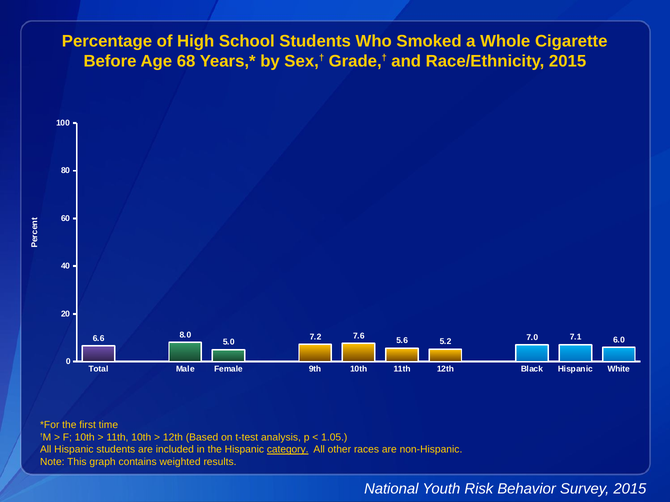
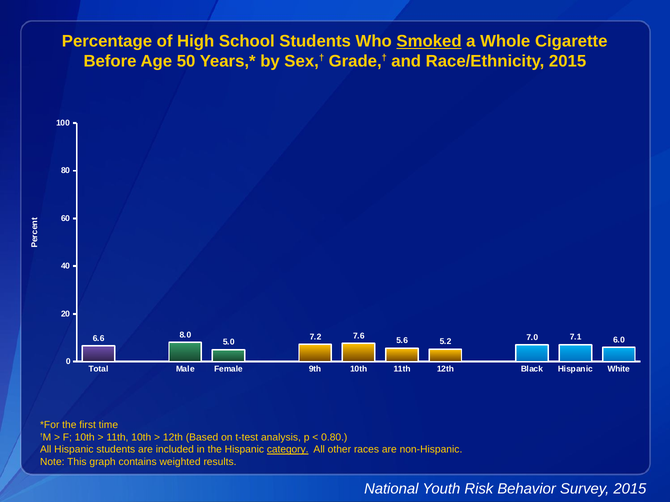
Smoked underline: none -> present
68: 68 -> 50
1.05: 1.05 -> 0.80
